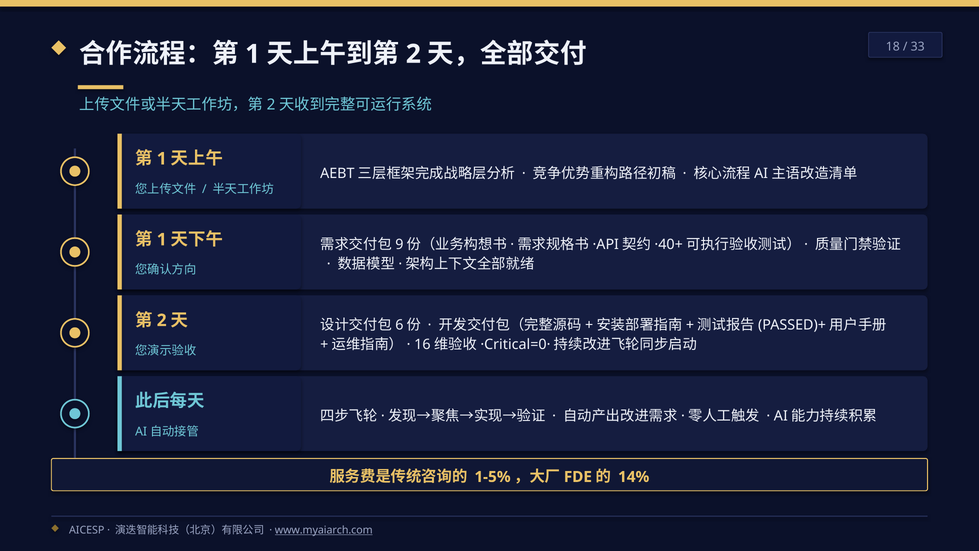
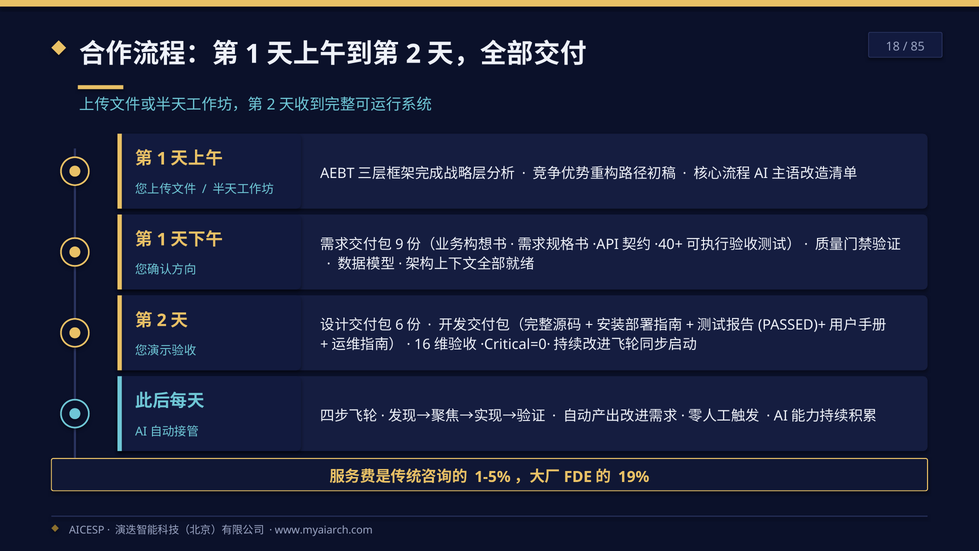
33: 33 -> 85
14%: 14% -> 19%
www.myaiarch.com underline: present -> none
